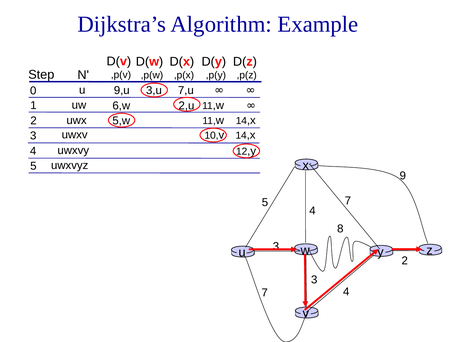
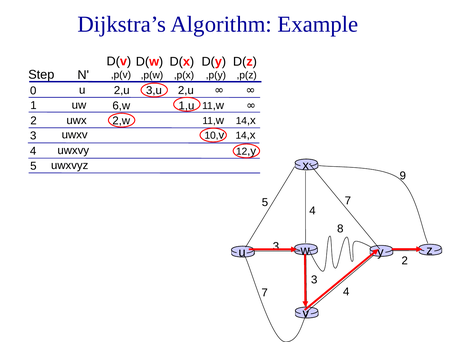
9,u at (122, 90): 9,u -> 2,u
3,u 7,u: 7,u -> 2,u
2,u: 2,u -> 1,u
5,w: 5,w -> 2,w
